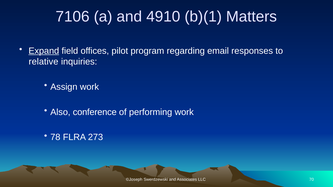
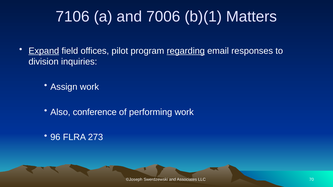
4910: 4910 -> 7006
regarding underline: none -> present
relative: relative -> division
78: 78 -> 96
